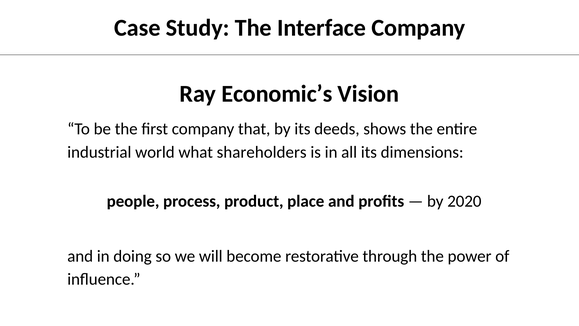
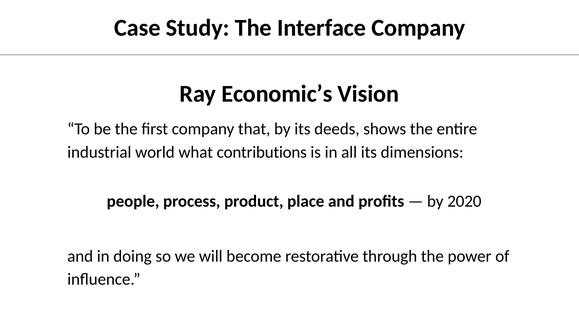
shareholders: shareholders -> contributions
